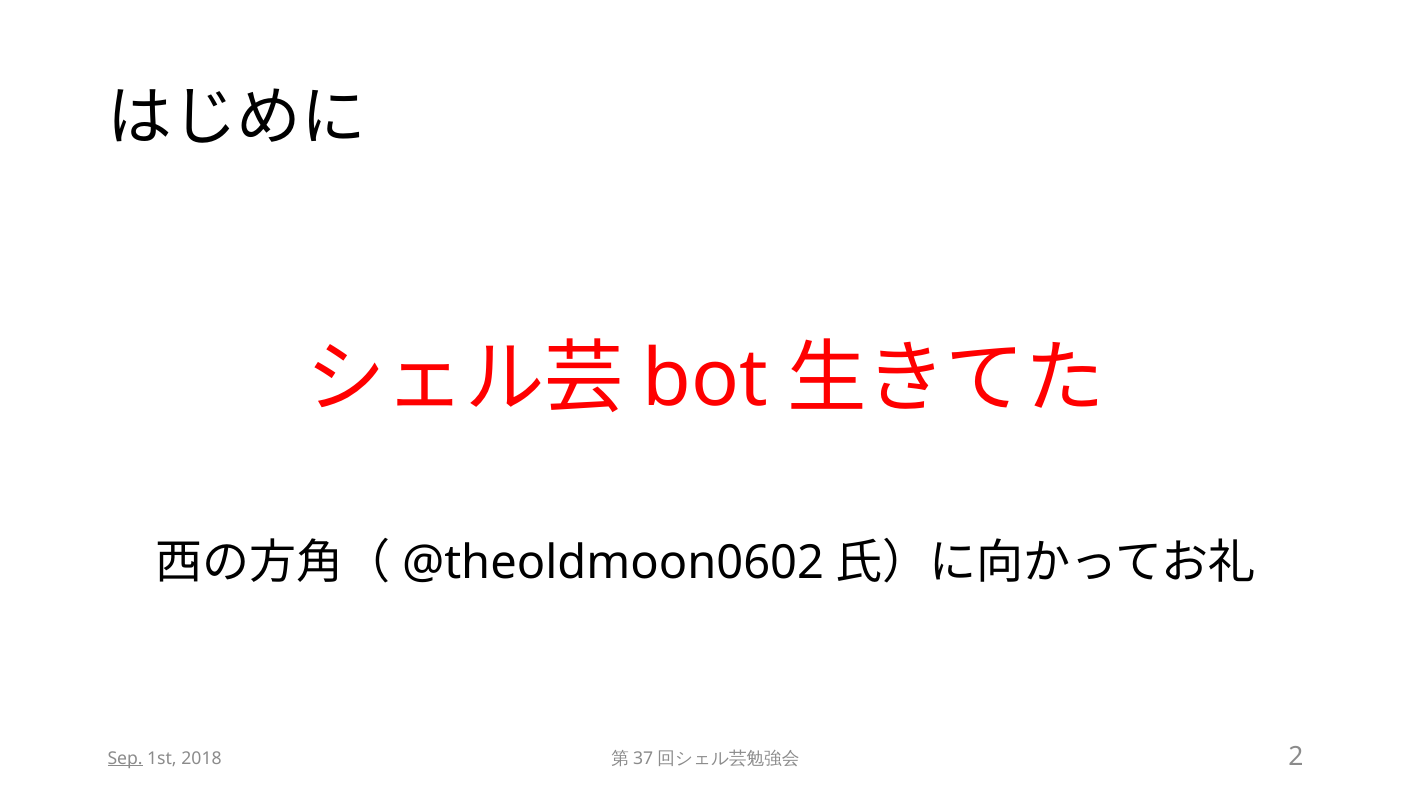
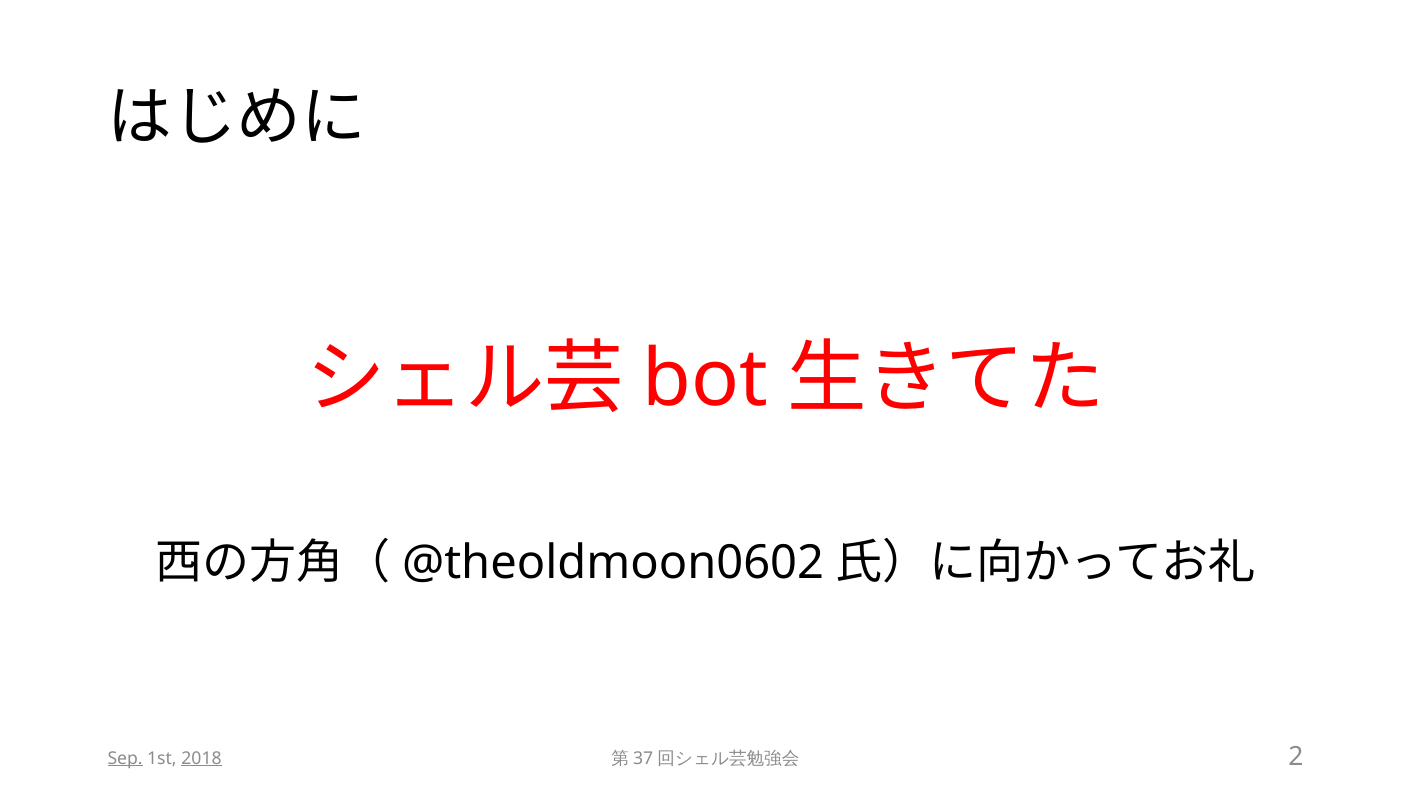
2018 underline: none -> present
